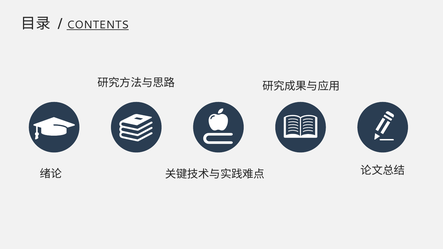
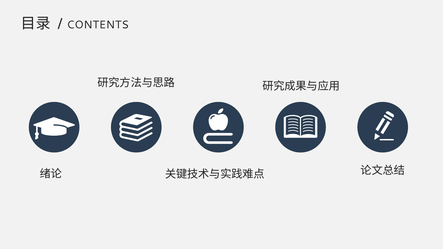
CONTENTS underline: present -> none
